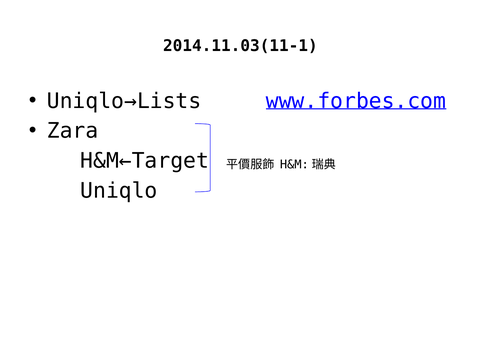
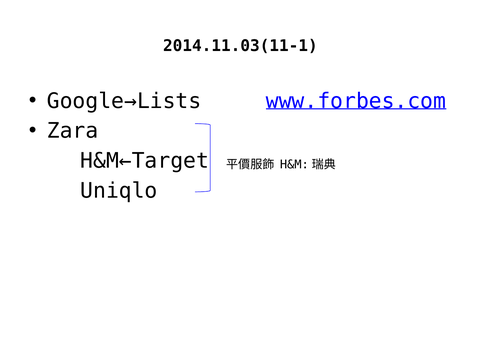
Uniqlo→Lists: Uniqlo→Lists -> Google→Lists
